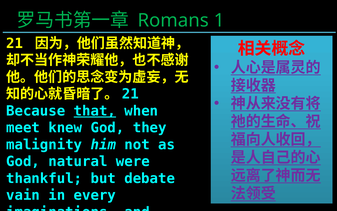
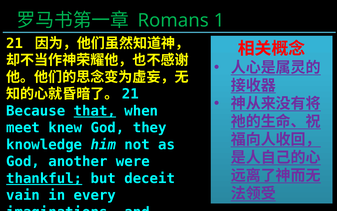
malignity: malignity -> knowledge
natural: natural -> another
thankful underline: none -> present
debate: debate -> deceit
